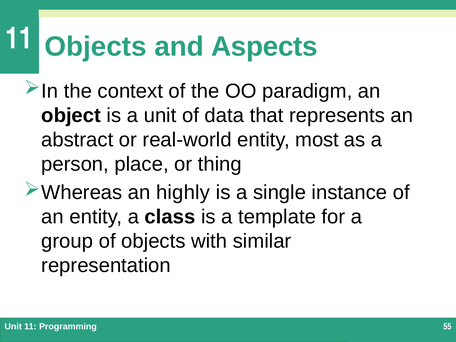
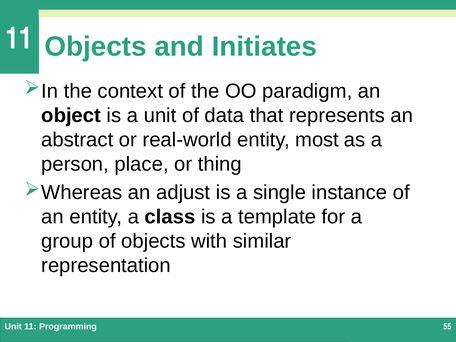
Aspects: Aspects -> Initiates
highly: highly -> adjust
